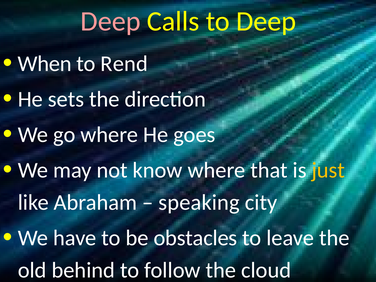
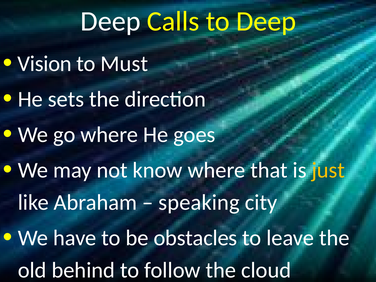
Deep at (110, 21) colour: pink -> white
When: When -> Vision
Rend: Rend -> Must
